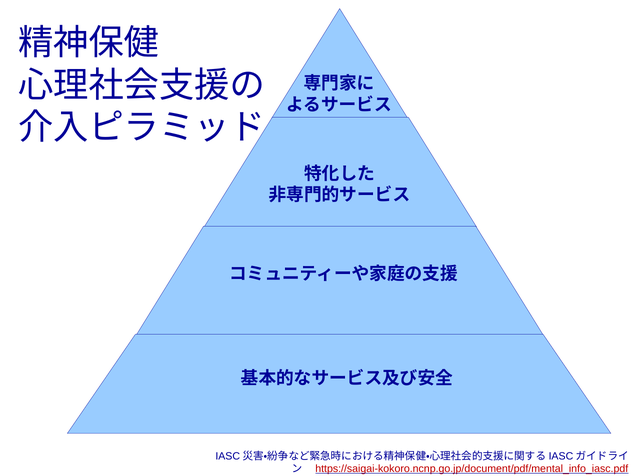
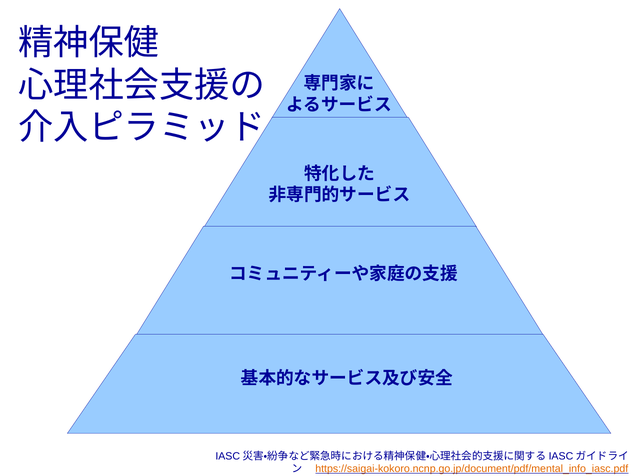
https://saigai-kokoro.ncnp.go.jp/document/pdf/mental_info_iasc.pdf colour: red -> orange
